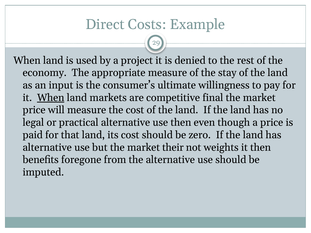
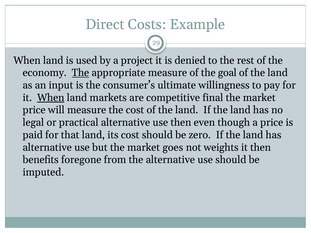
The at (80, 73) underline: none -> present
stay: stay -> goal
their: their -> goes
